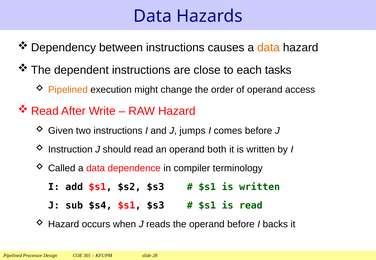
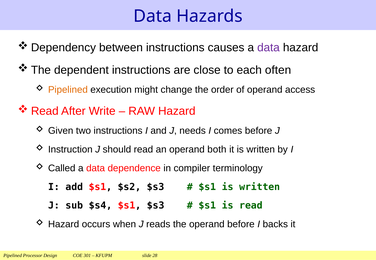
data at (268, 48) colour: orange -> purple
tasks: tasks -> often
jumps: jumps -> needs
